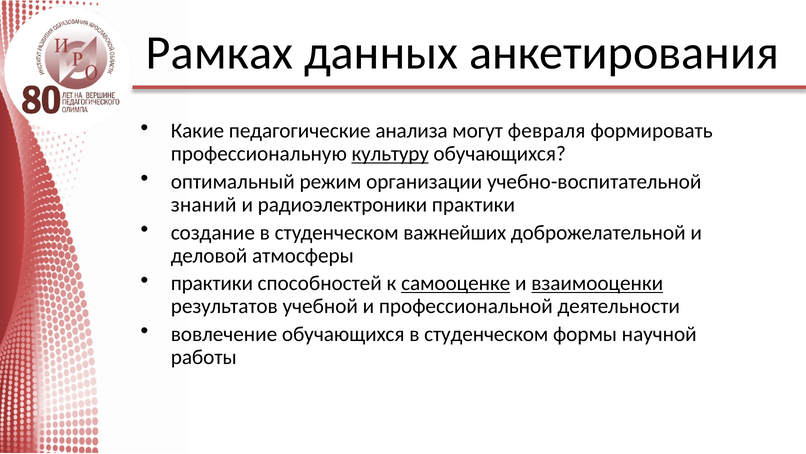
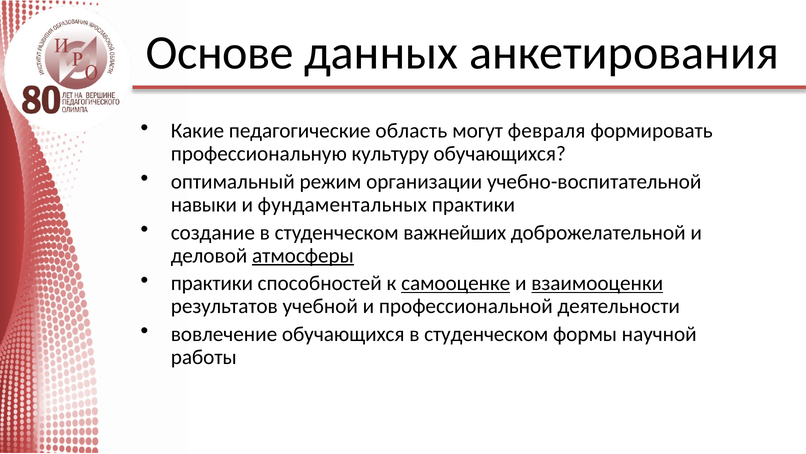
Рамках: Рамках -> Основе
анализа: анализа -> область
культуру underline: present -> none
знаний: знаний -> навыки
радиоэлектроники: радиоэлектроники -> фундаментальных
атмосферы underline: none -> present
